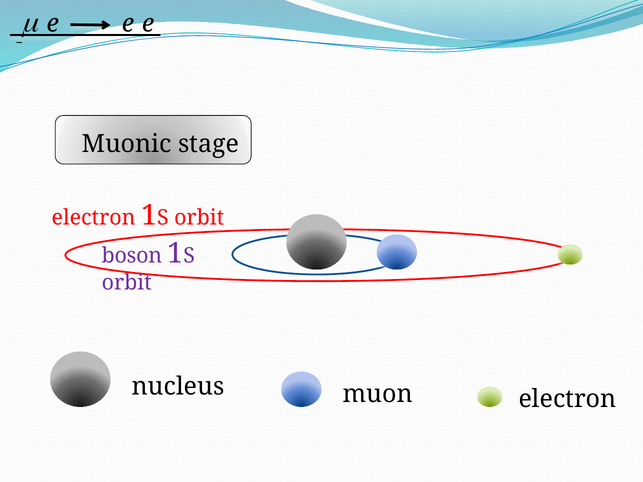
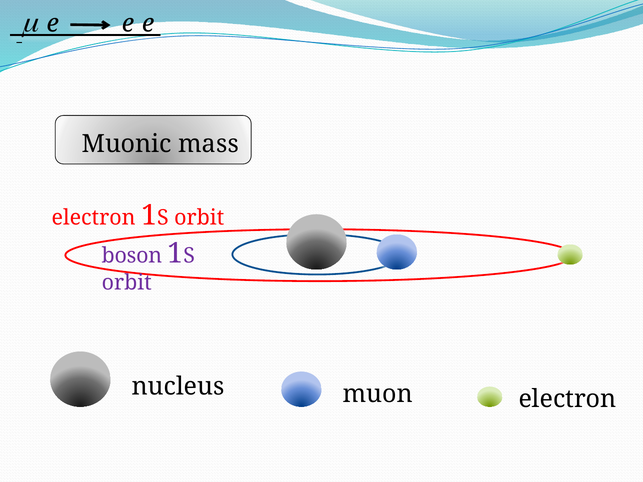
stage: stage -> mass
